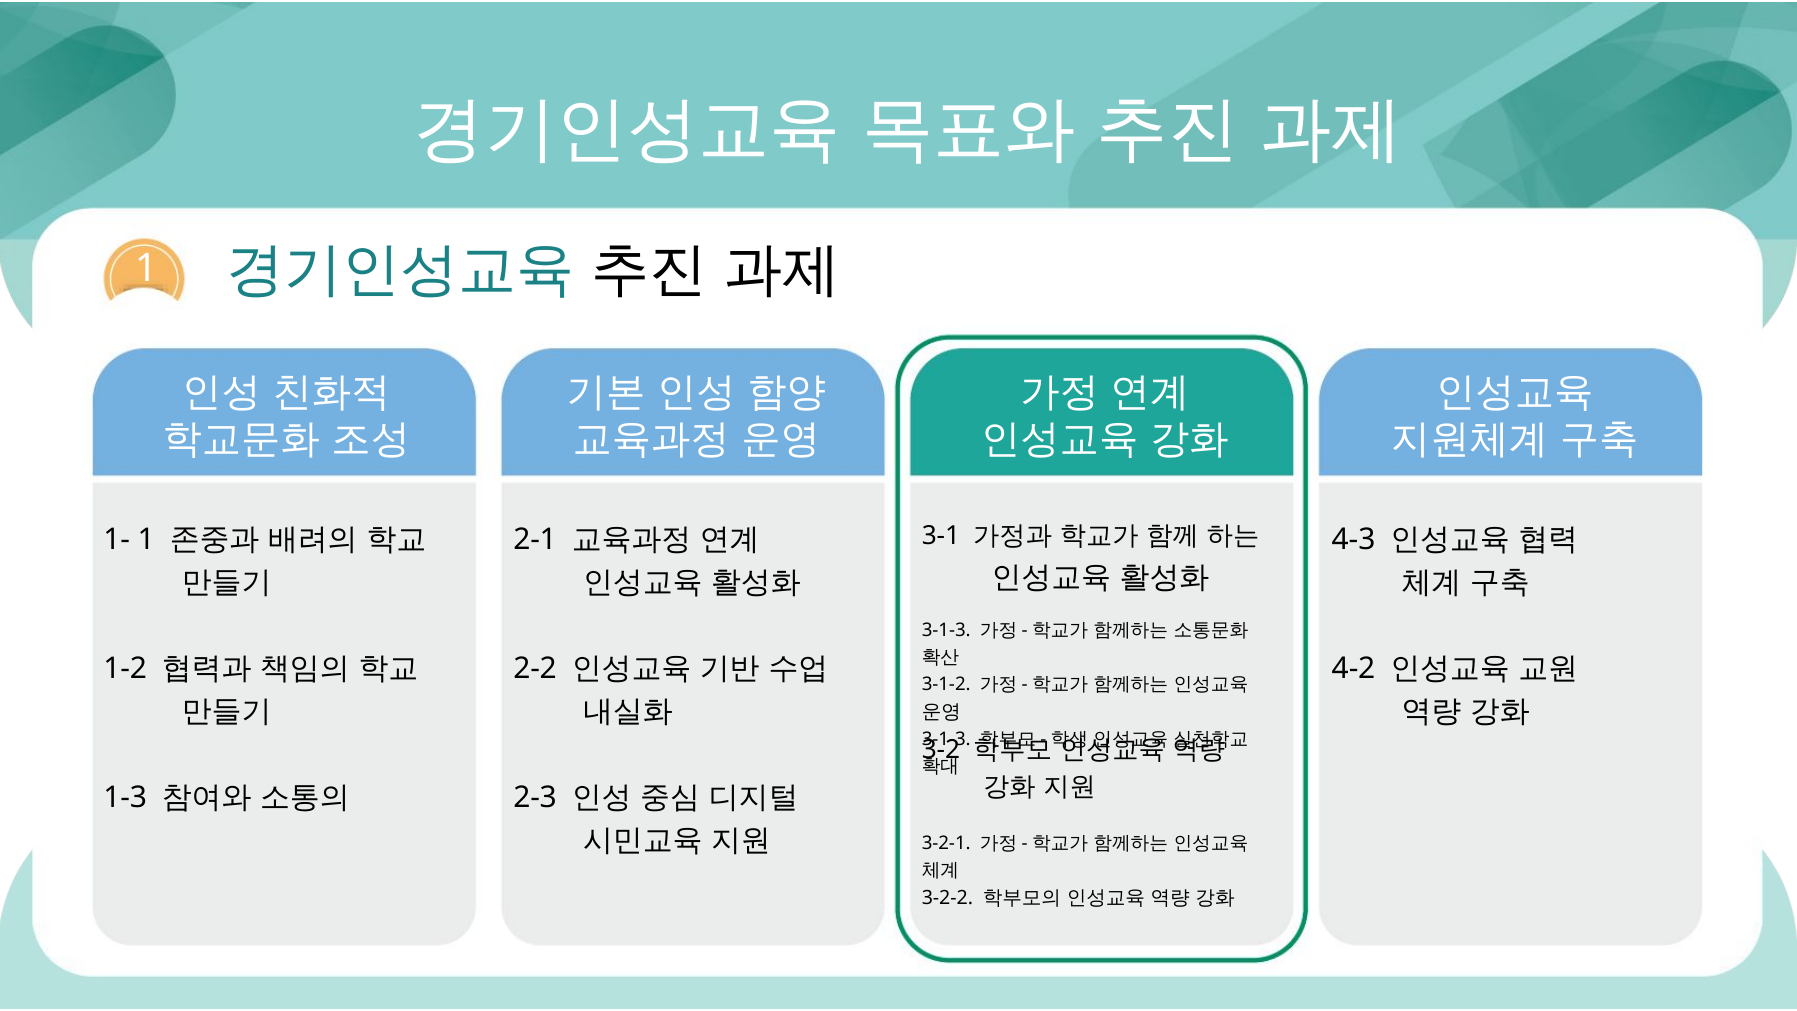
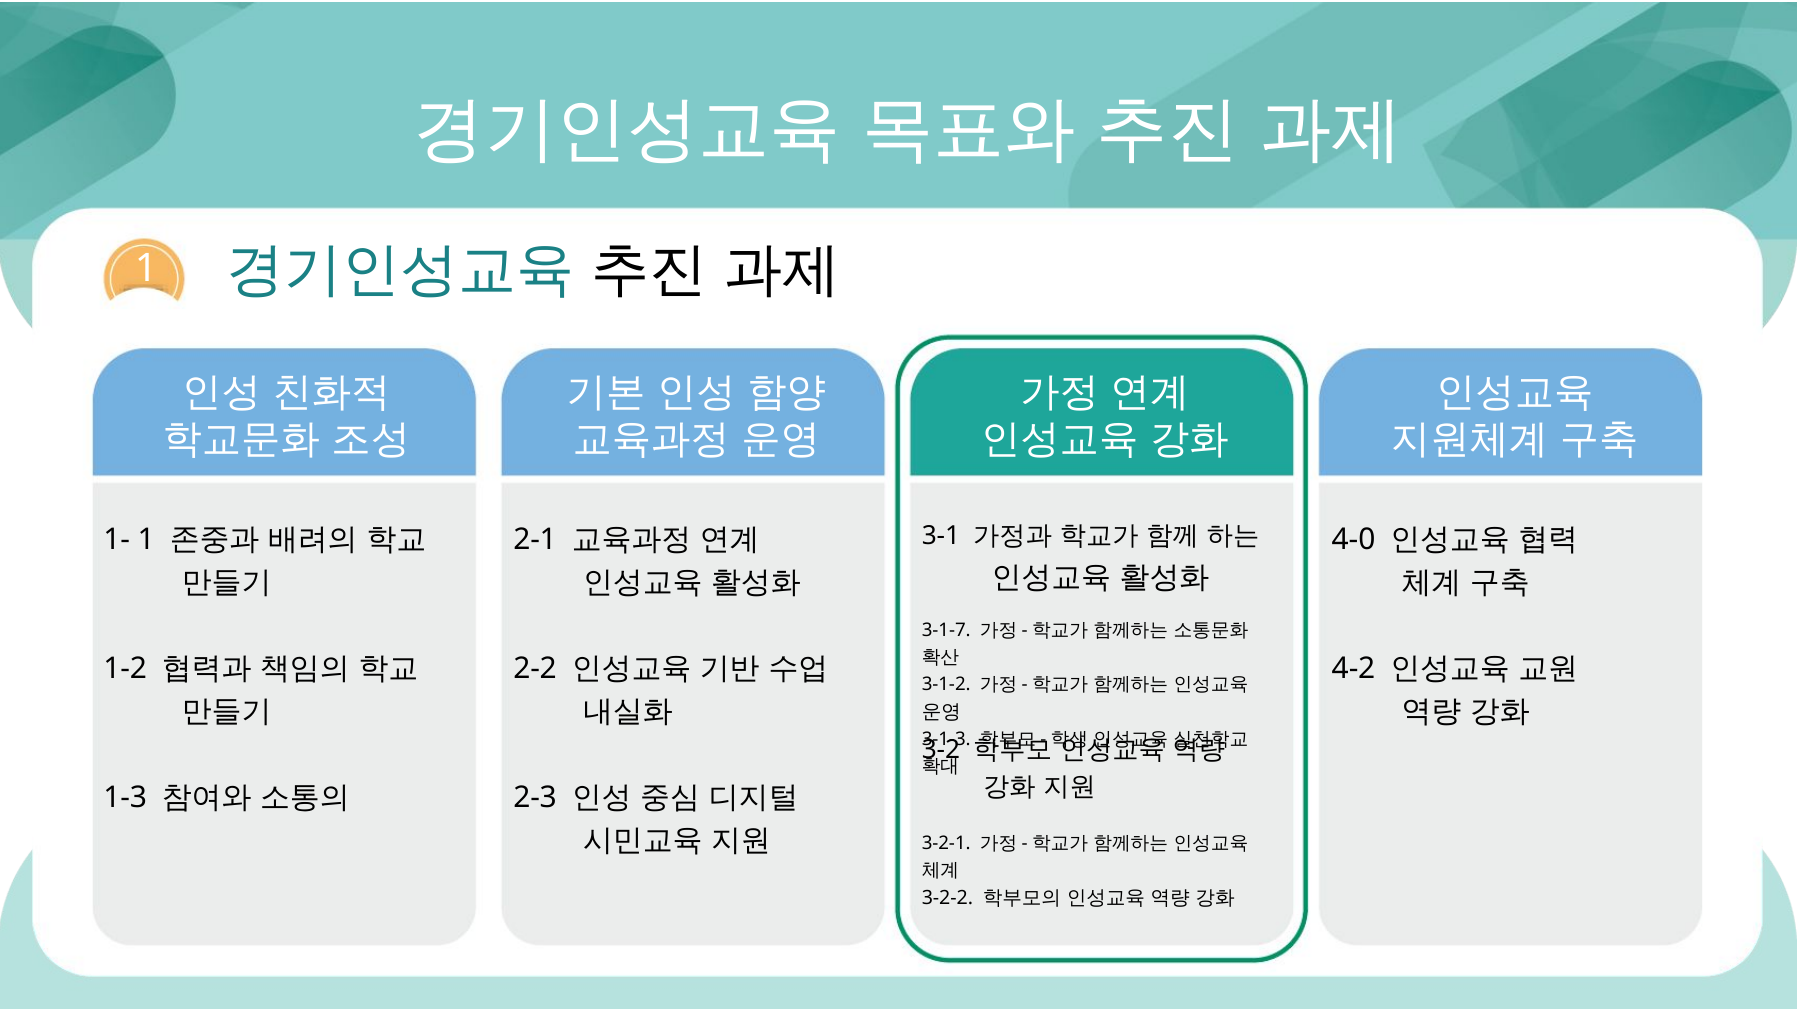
4-3: 4-3 -> 4-0
3-1-3 at (946, 630): 3-1-3 -> 3-1-7
